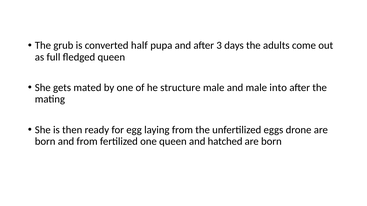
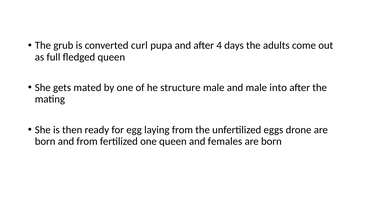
half: half -> curl
3: 3 -> 4
hatched: hatched -> females
